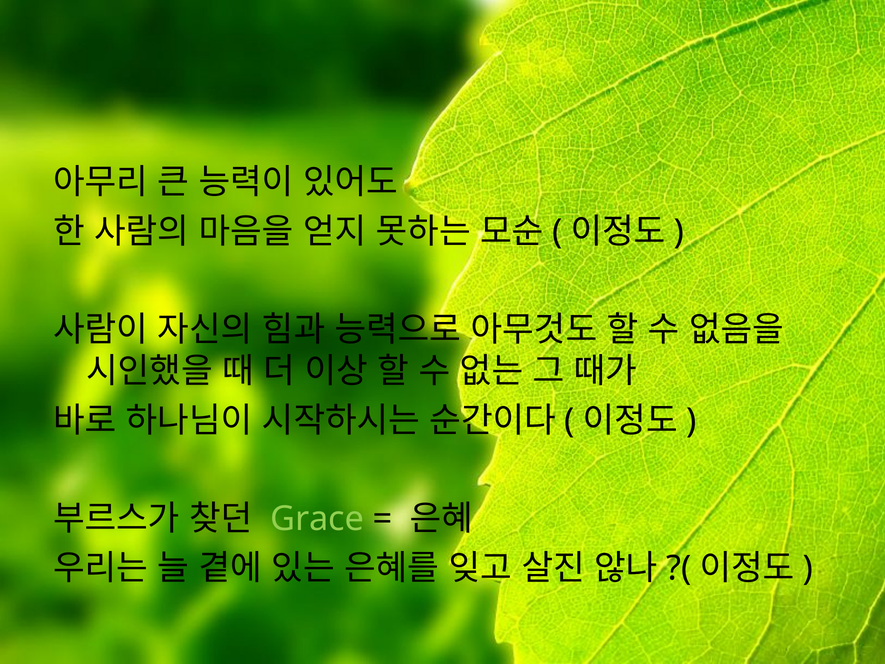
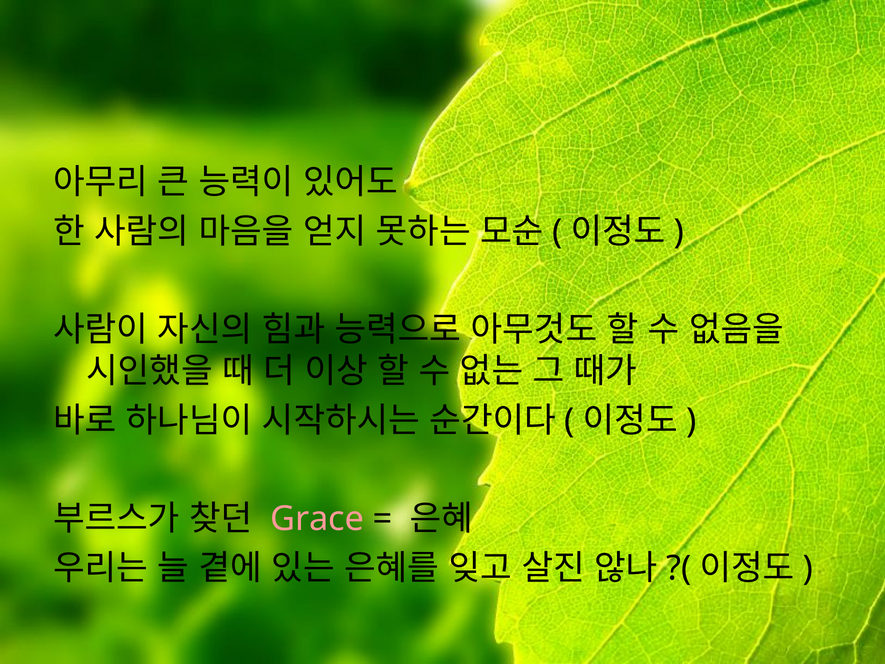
Grace colour: light green -> pink
